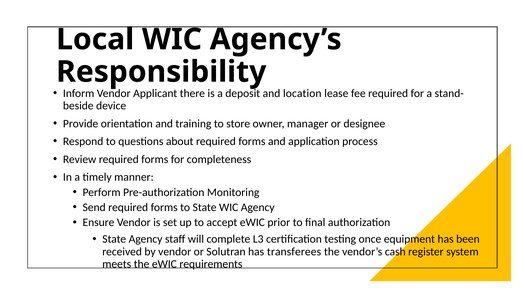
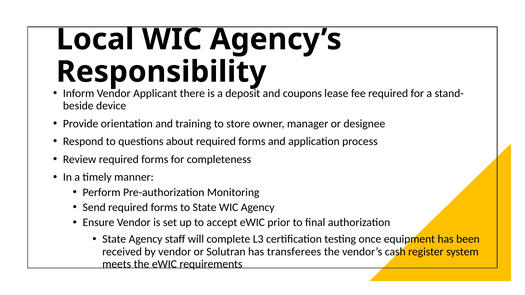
location: location -> coupons
